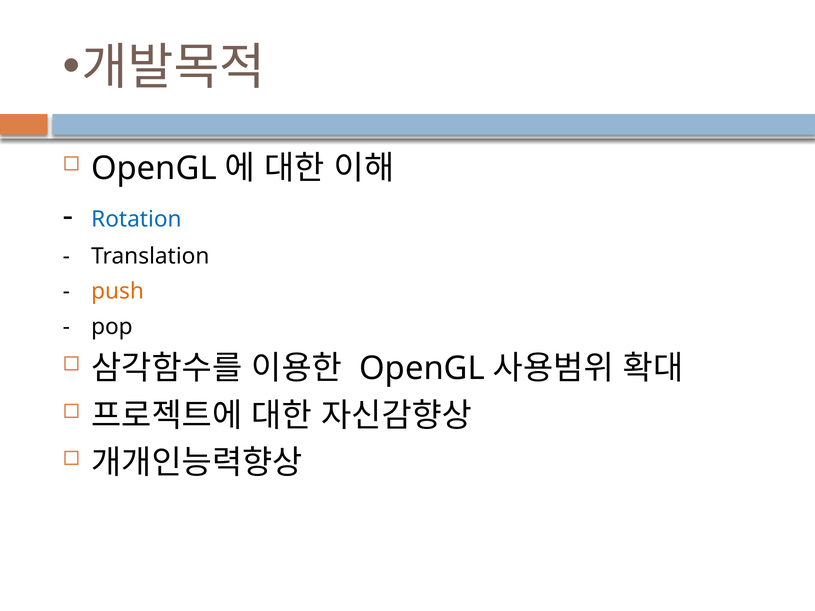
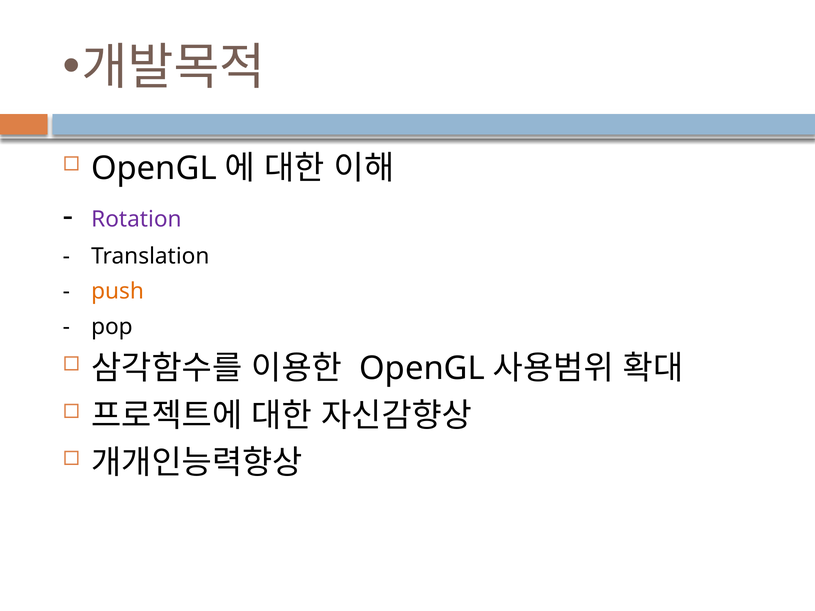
Rotation colour: blue -> purple
